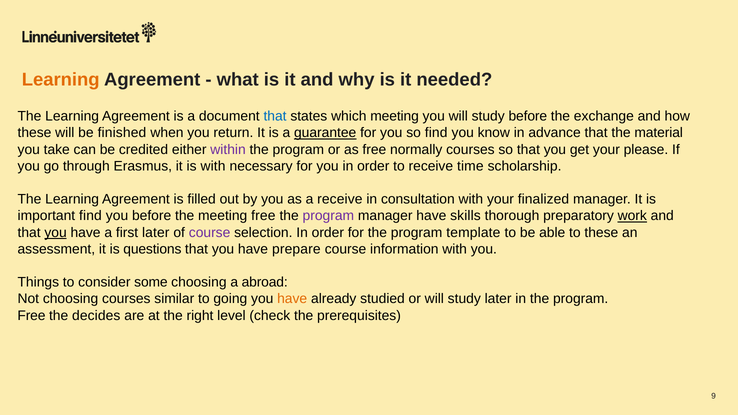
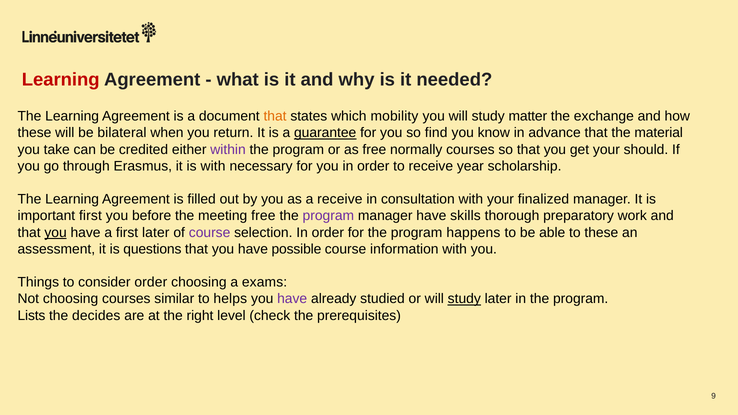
Learning at (61, 80) colour: orange -> red
that at (275, 116) colour: blue -> orange
which meeting: meeting -> mobility
study before: before -> matter
finished: finished -> bilateral
please: please -> should
time: time -> year
important find: find -> first
work underline: present -> none
template: template -> happens
prepare: prepare -> possible
consider some: some -> order
abroad: abroad -> exams
going: going -> helps
have at (292, 299) colour: orange -> purple
study at (464, 299) underline: none -> present
Free at (31, 316): Free -> Lists
